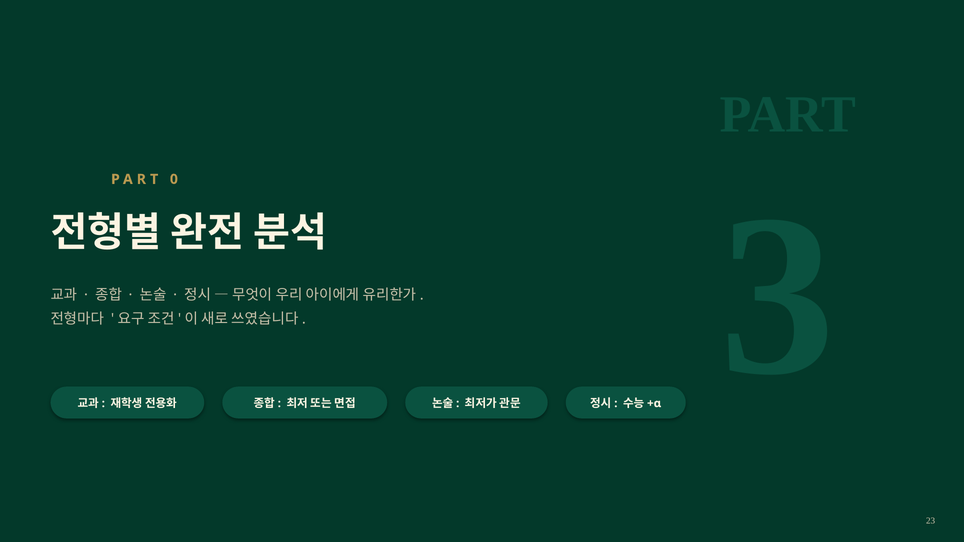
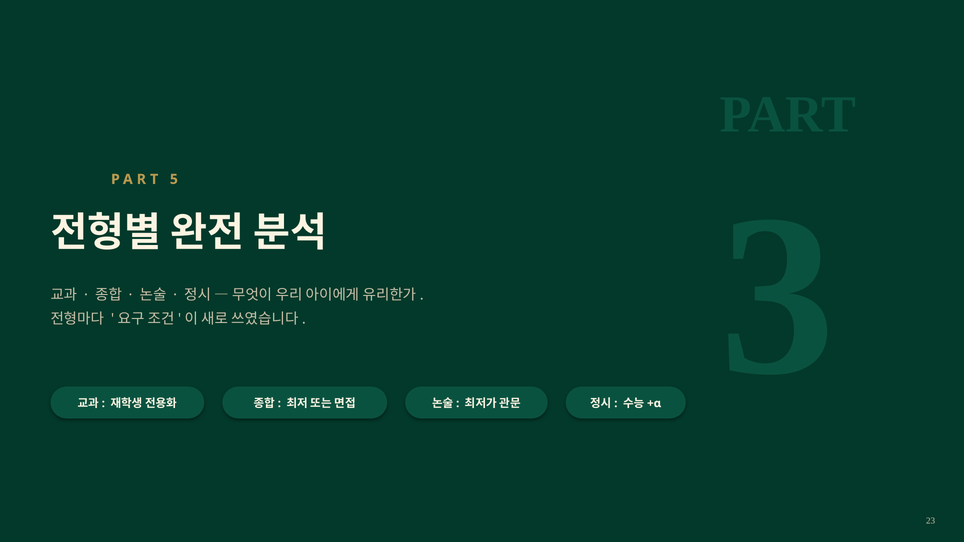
0: 0 -> 5
